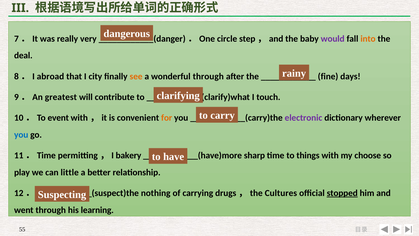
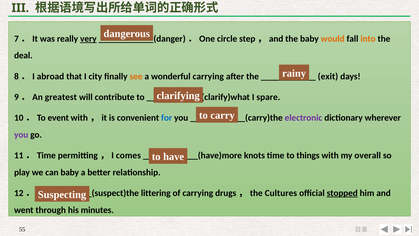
very underline: none -> present
would colour: purple -> orange
wonderful through: through -> carrying
fine: fine -> exit
touch: touch -> spare
for colour: orange -> blue
you at (21, 135) colour: blue -> purple
bakery: bakery -> comes
sharp: sharp -> knots
choose: choose -> overall
can little: little -> baby
nothing: nothing -> littering
learning: learning -> minutes
